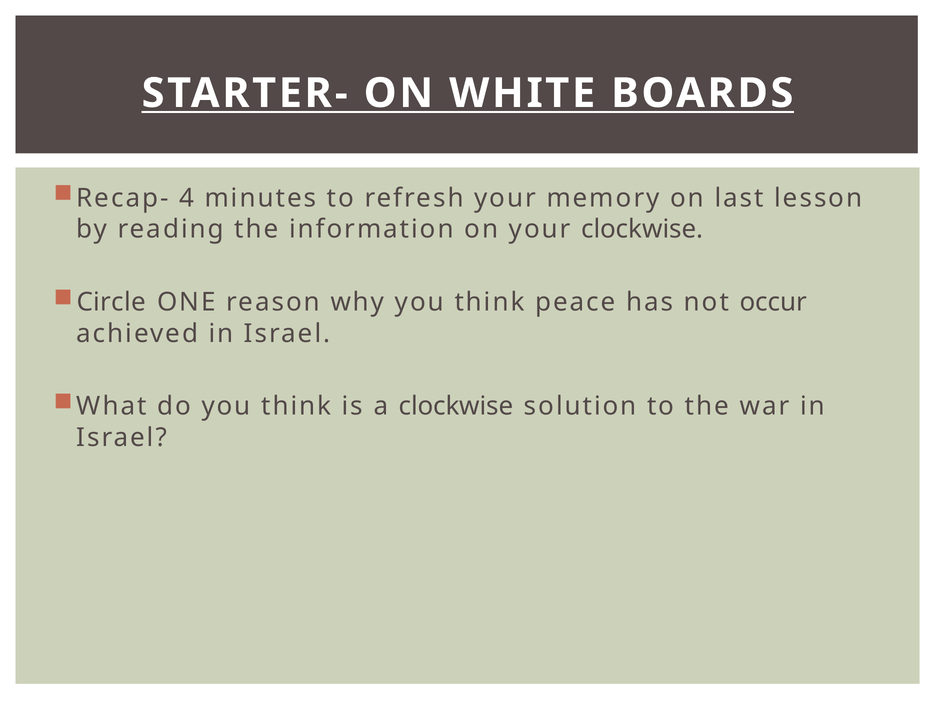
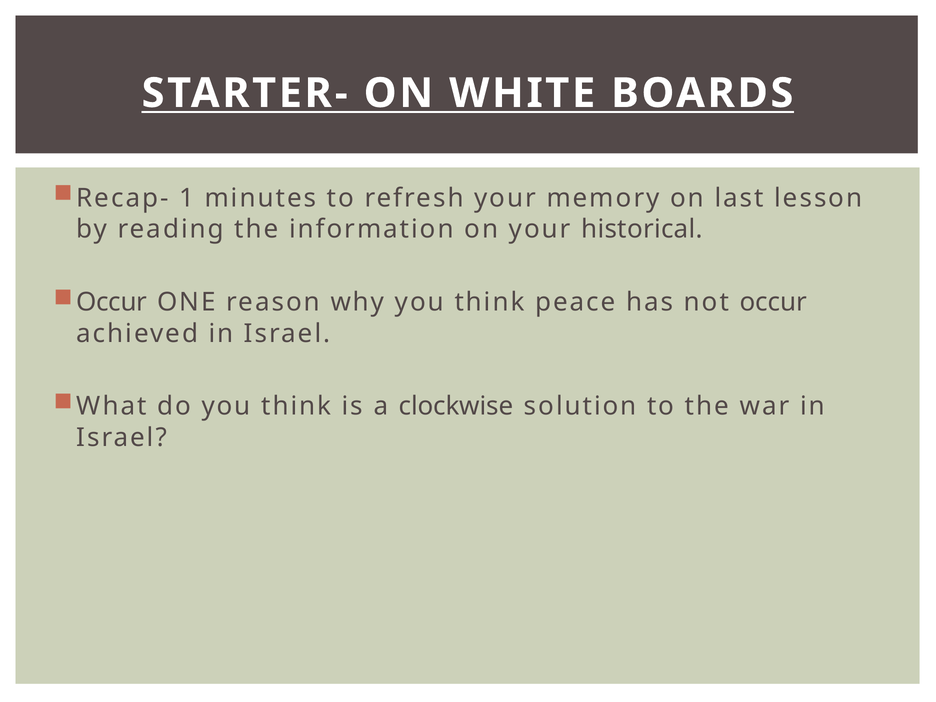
4: 4 -> 1
your clockwise: clockwise -> historical
Circle at (111, 302): Circle -> Occur
